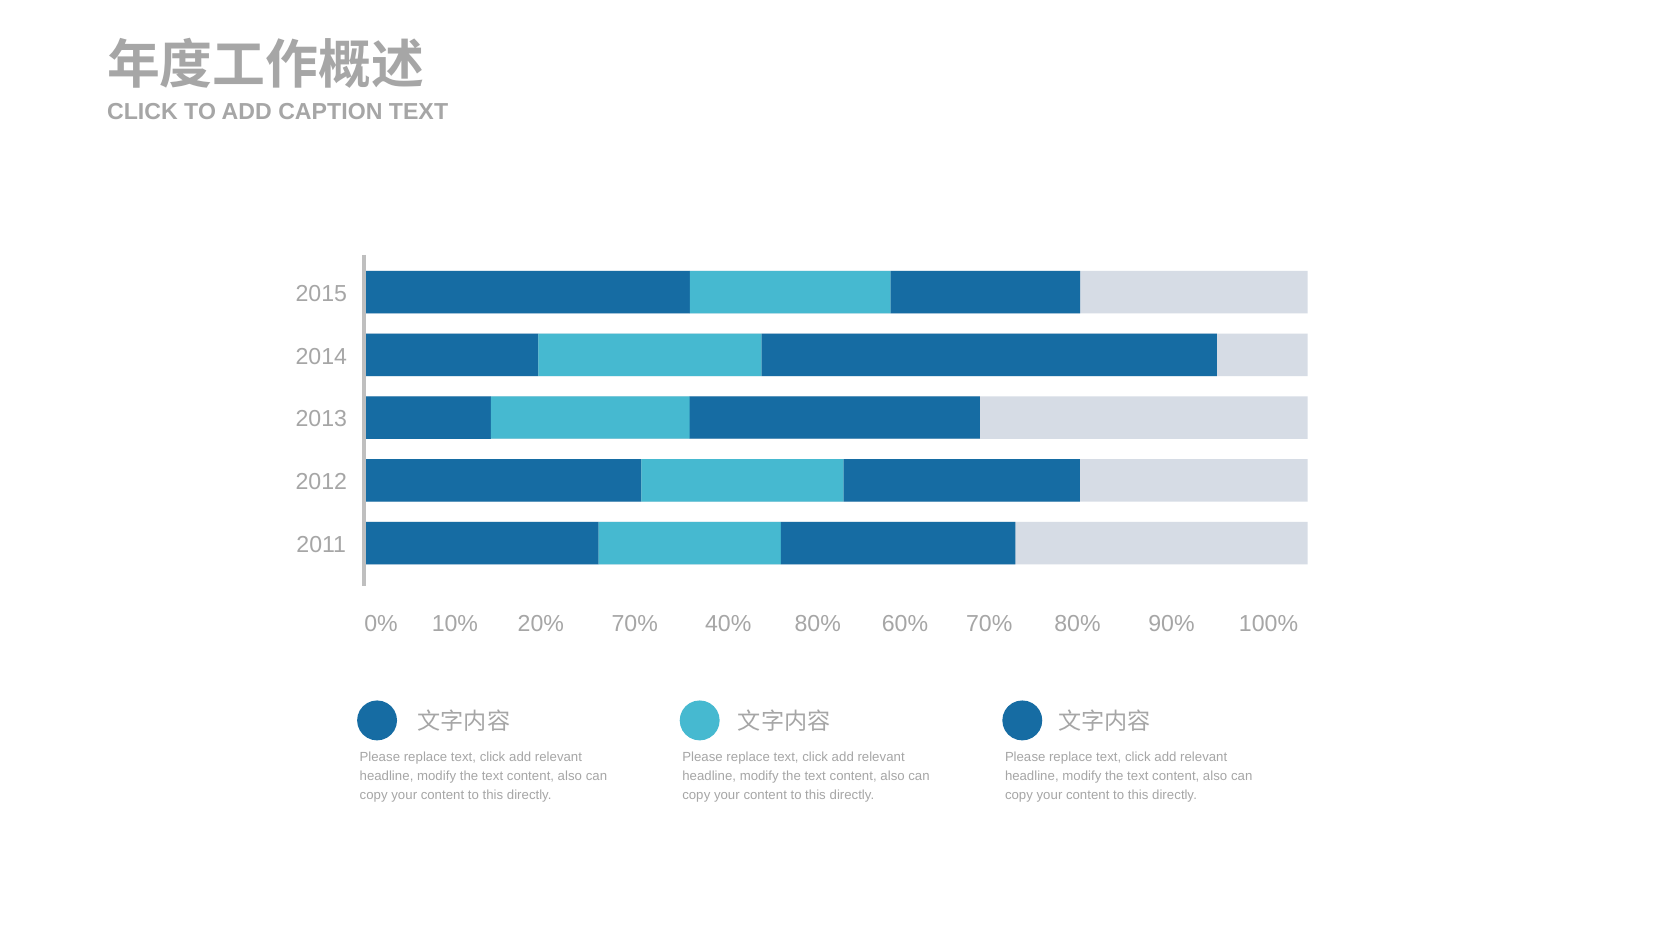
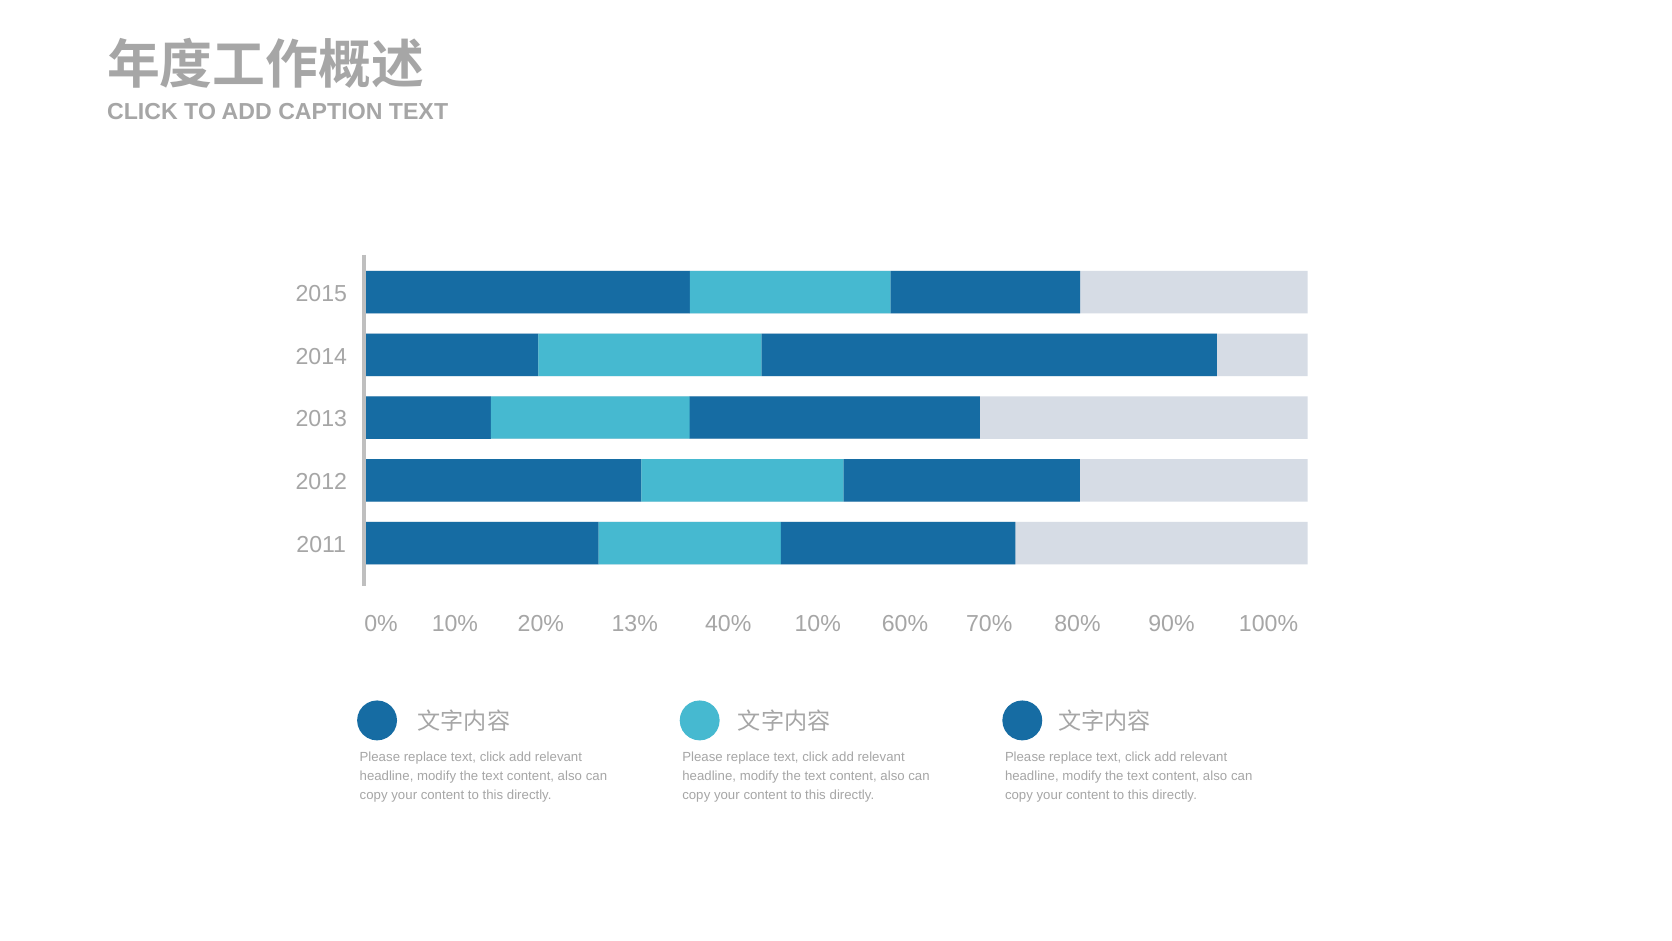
70% at (635, 623): 70% -> 13%
40% 80%: 80% -> 10%
